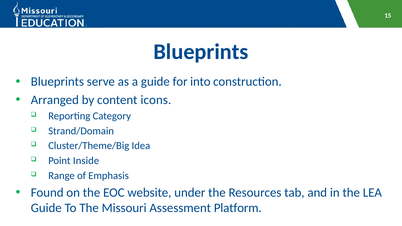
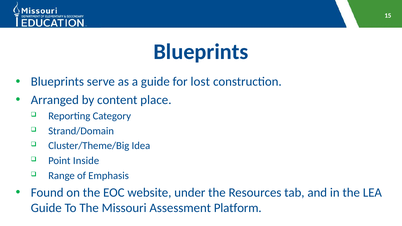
into: into -> lost
icons: icons -> place
